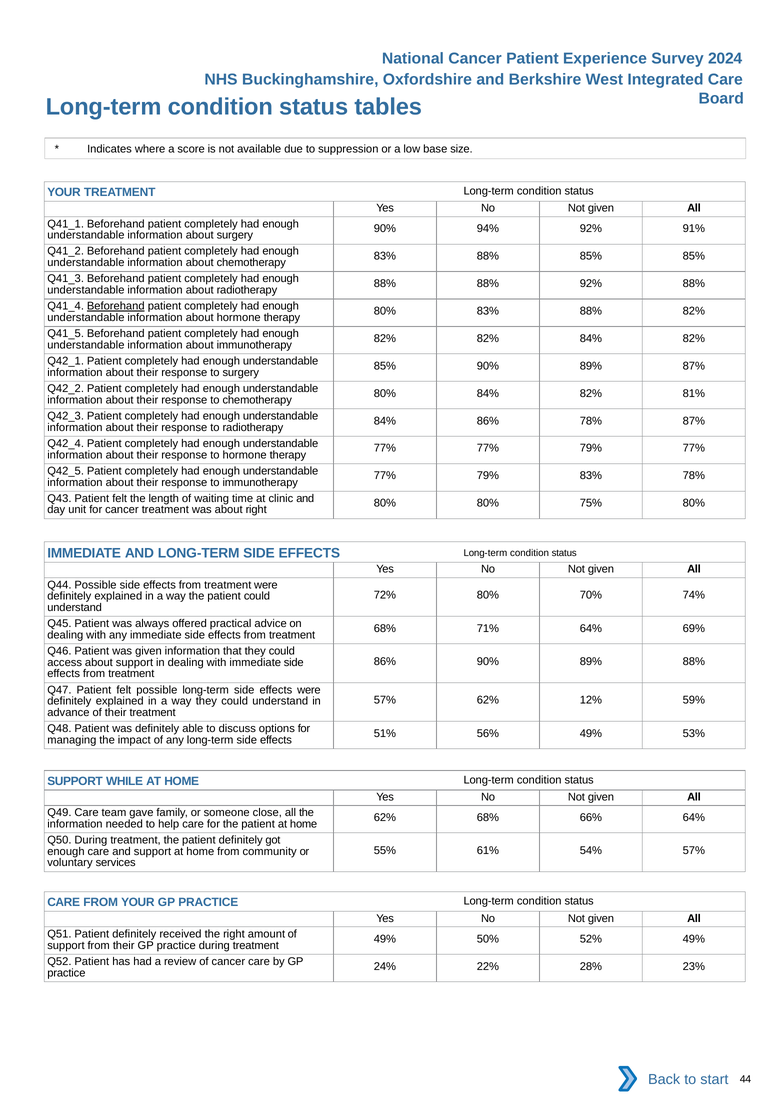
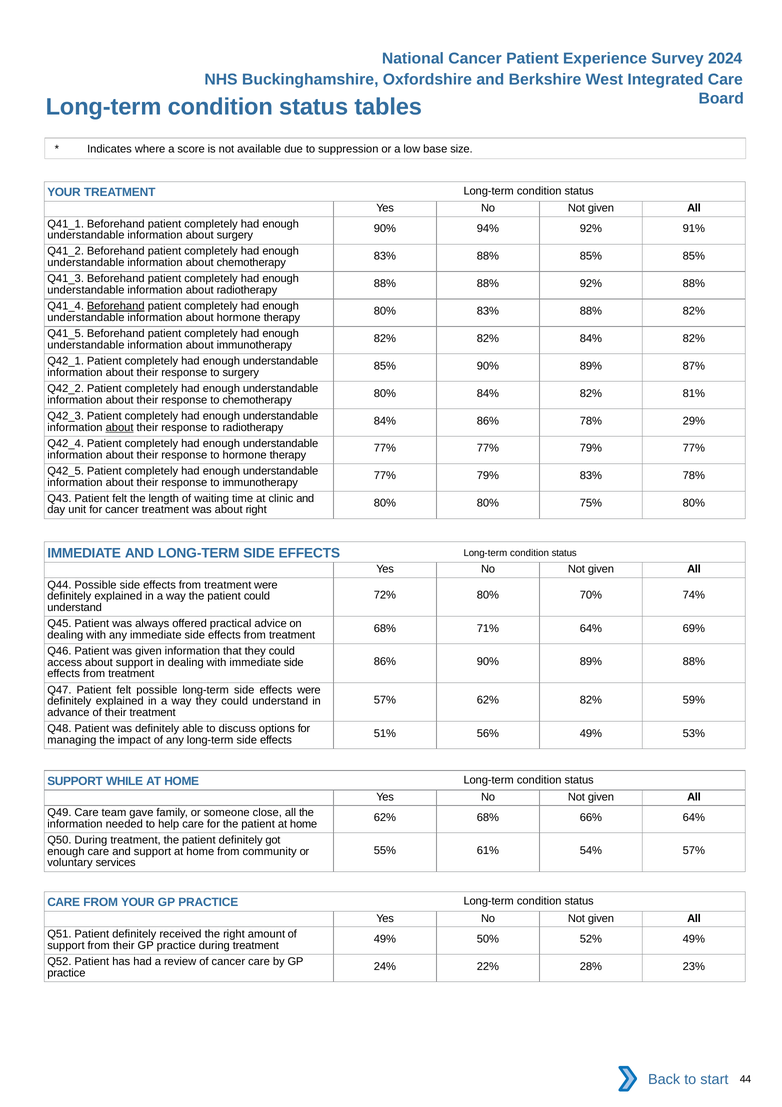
78% 87%: 87% -> 29%
about at (120, 427) underline: none -> present
62% 12%: 12% -> 82%
